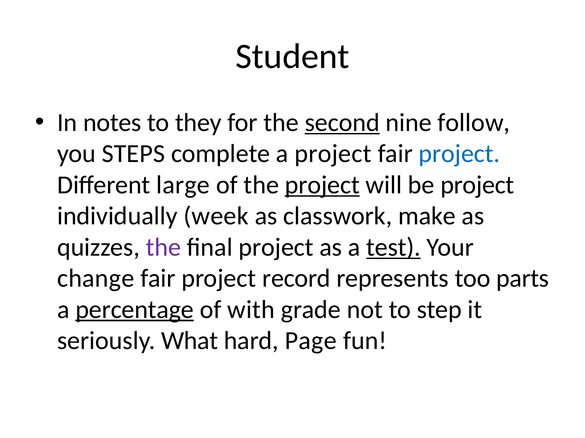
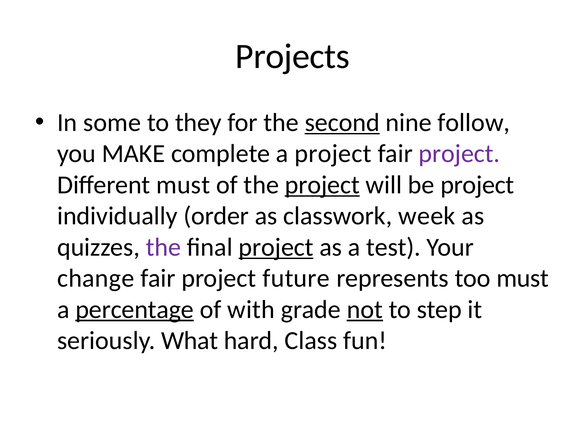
Student: Student -> Projects
notes: notes -> some
STEPS: STEPS -> MAKE
project at (459, 154) colour: blue -> purple
Different large: large -> must
week: week -> order
make: make -> week
project at (276, 248) underline: none -> present
test underline: present -> none
record: record -> future
too parts: parts -> must
not underline: none -> present
Page: Page -> Class
